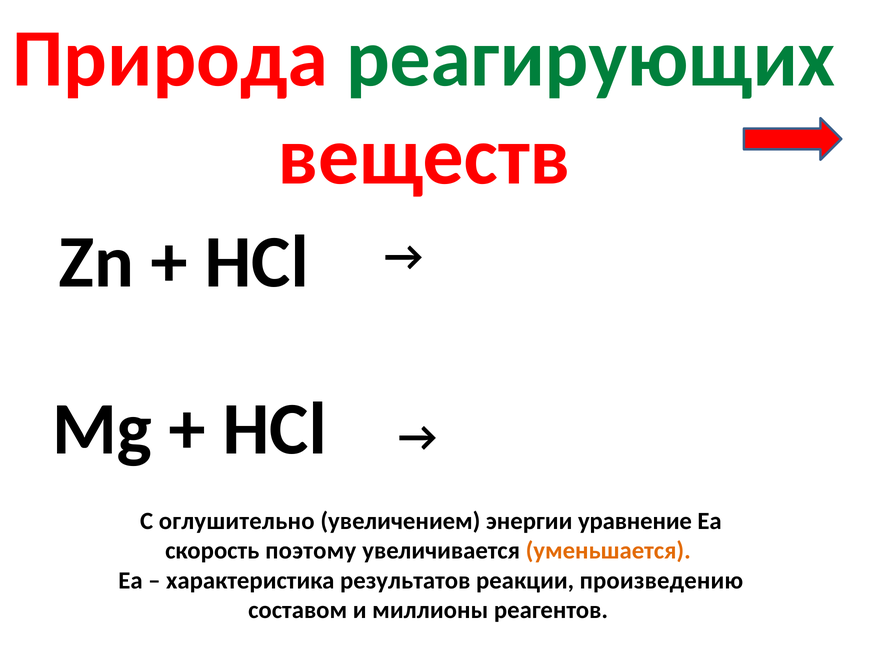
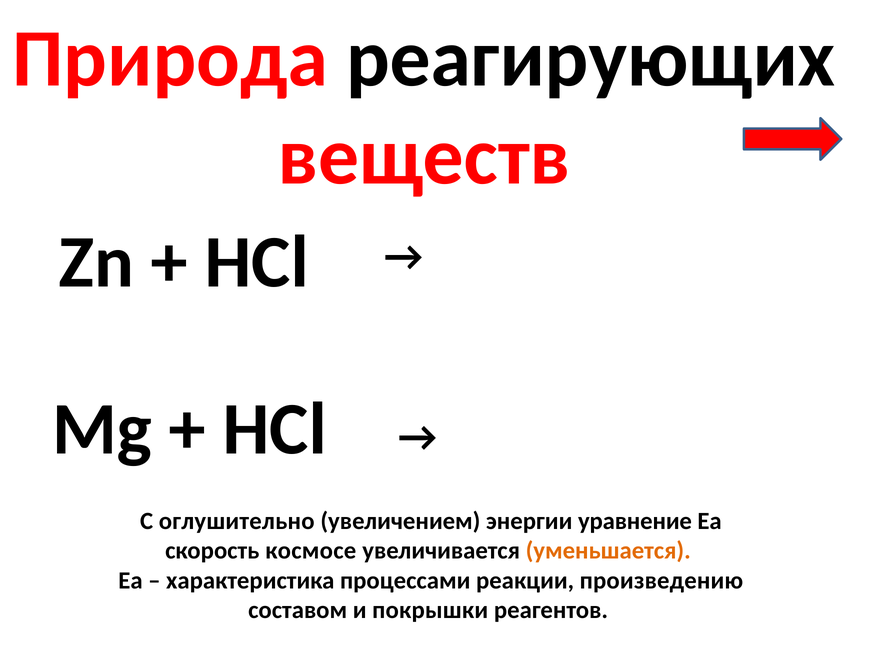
реагирующих colour: green -> black
поэтому: поэтому -> космосе
результатов: результатов -> процессами
миллионы: миллионы -> покрышки
